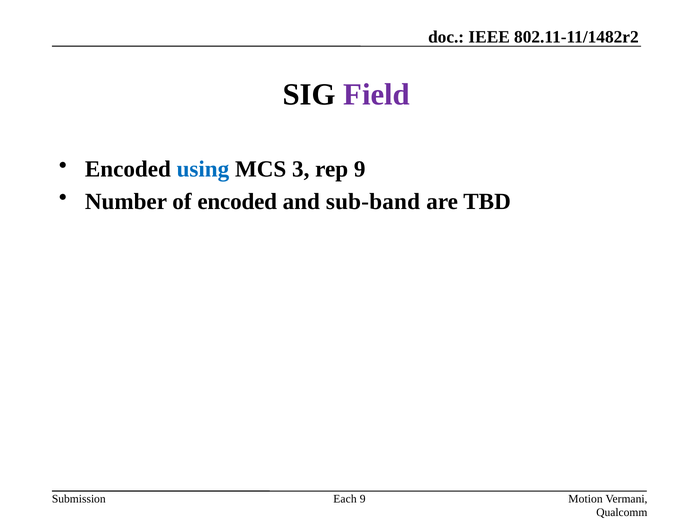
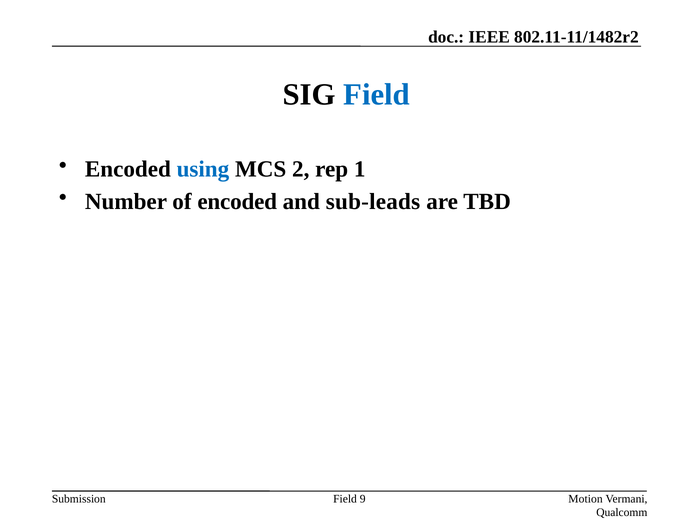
Field at (377, 95) colour: purple -> blue
3: 3 -> 2
rep 9: 9 -> 1
sub-band: sub-band -> sub-leads
Each at (345, 498): Each -> Field
